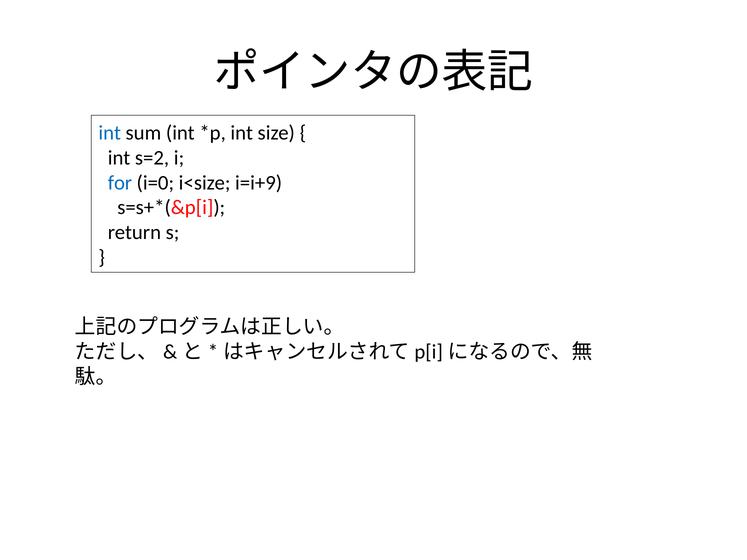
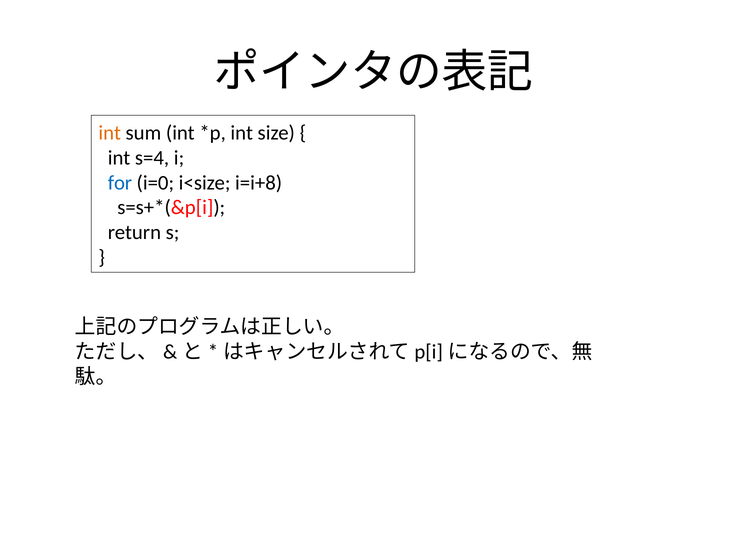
int at (110, 133) colour: blue -> orange
s=2: s=2 -> s=4
i=i+9: i=i+9 -> i=i+8
